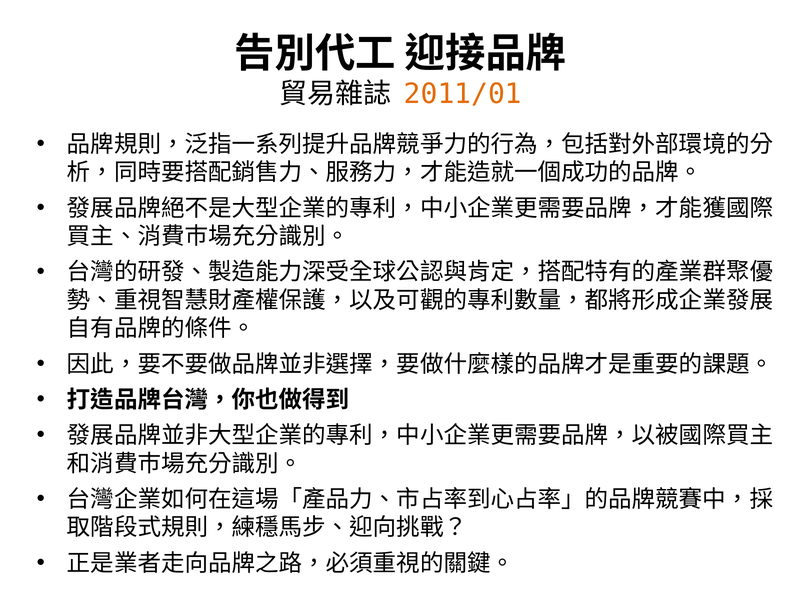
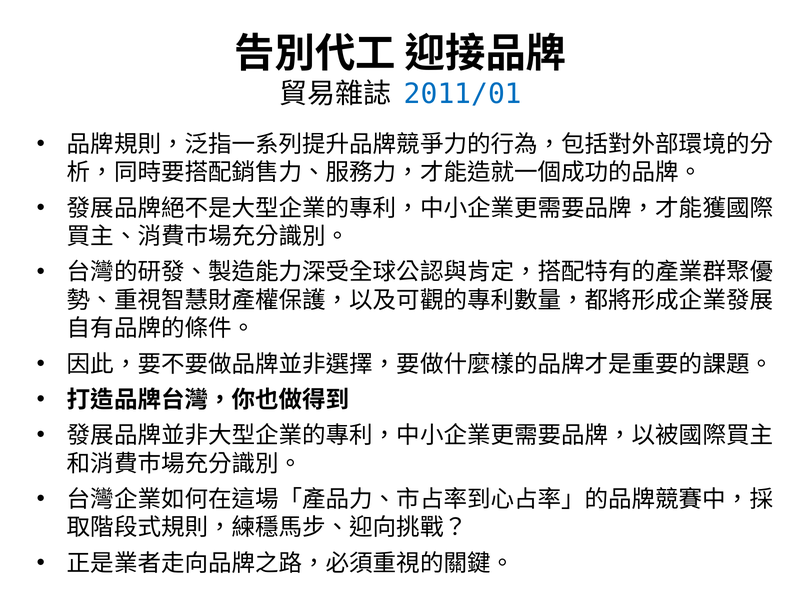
2011/01 colour: orange -> blue
